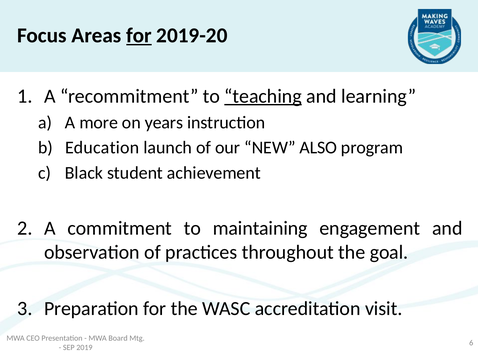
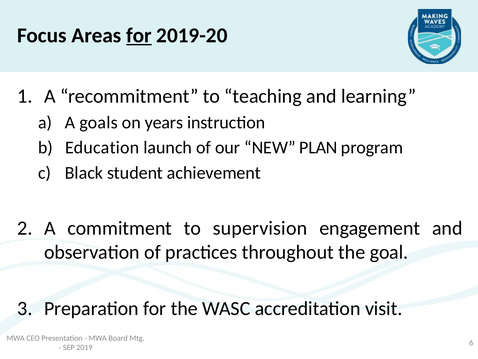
teaching underline: present -> none
more: more -> goals
ALSO: ALSO -> PLAN
maintaining: maintaining -> supervision
